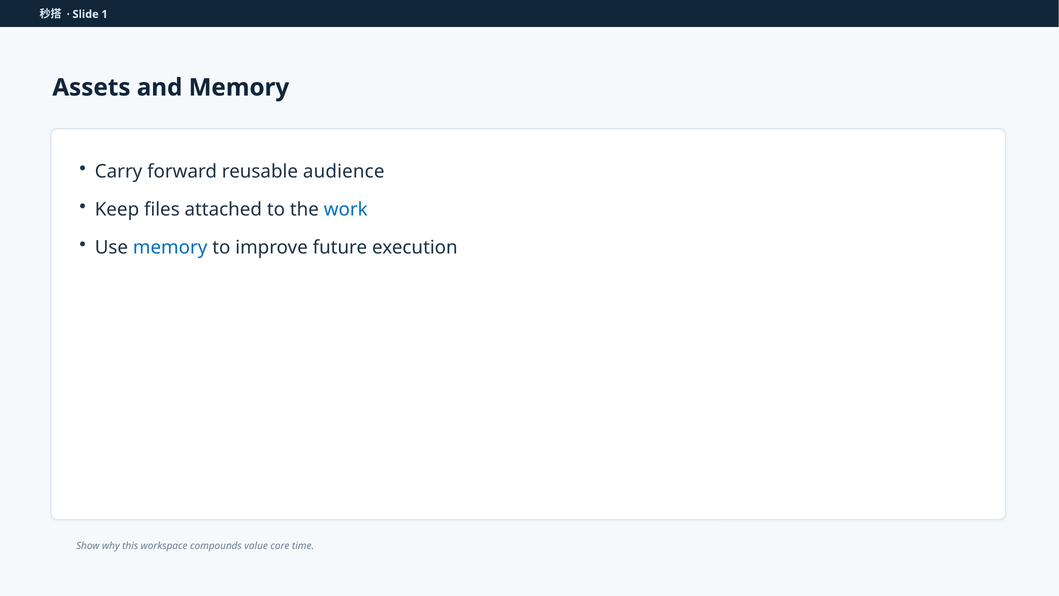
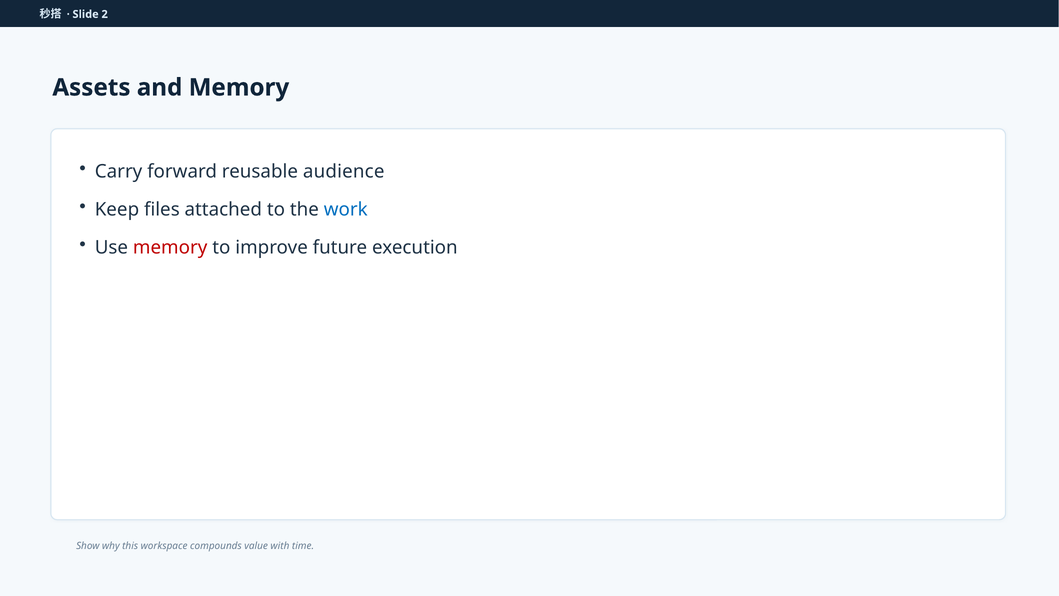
1: 1 -> 2
memory at (170, 247) colour: blue -> red
core: core -> with
